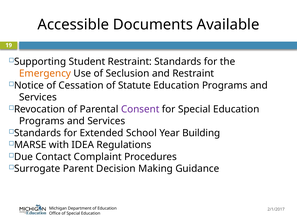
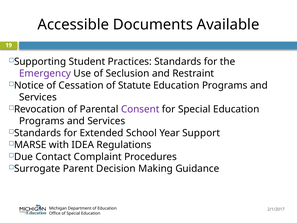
Student Restraint: Restraint -> Practices
Emergency colour: orange -> purple
Building: Building -> Support
